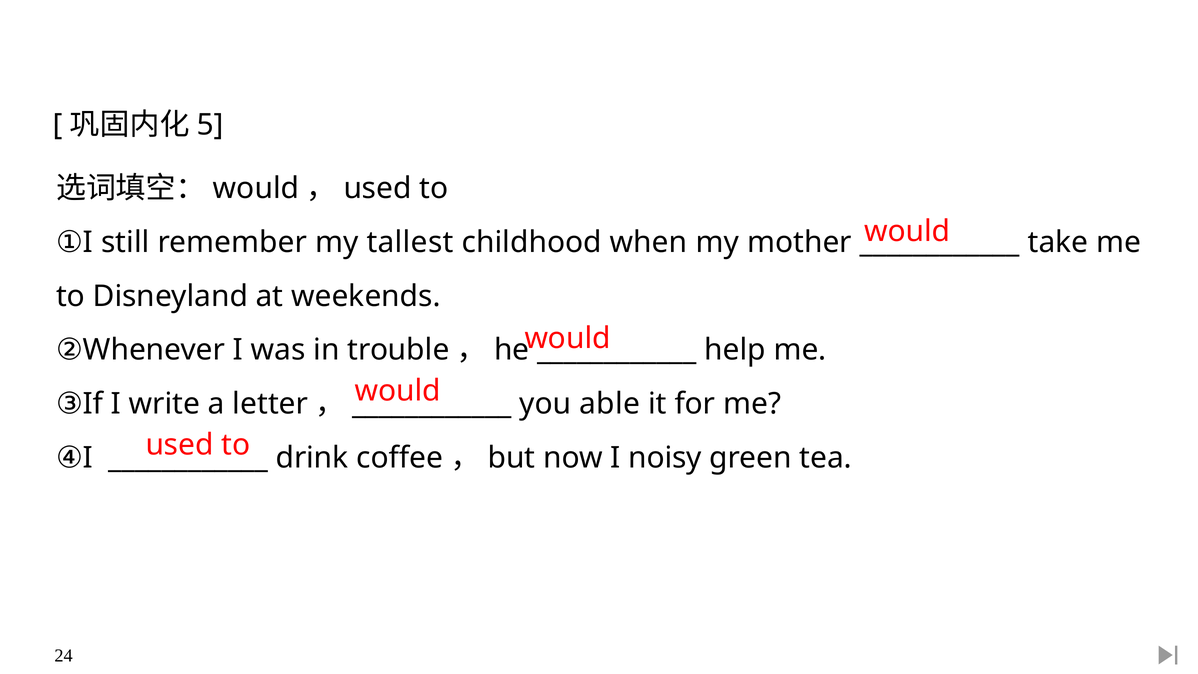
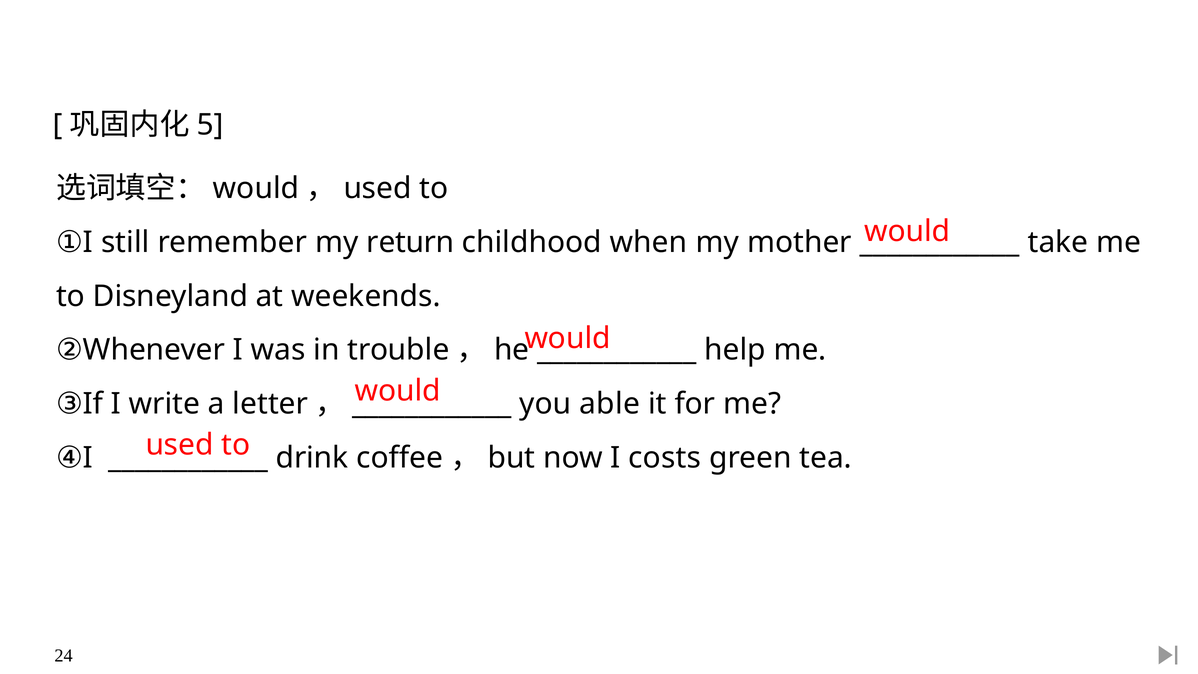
tallest: tallest -> return
noisy: noisy -> costs
